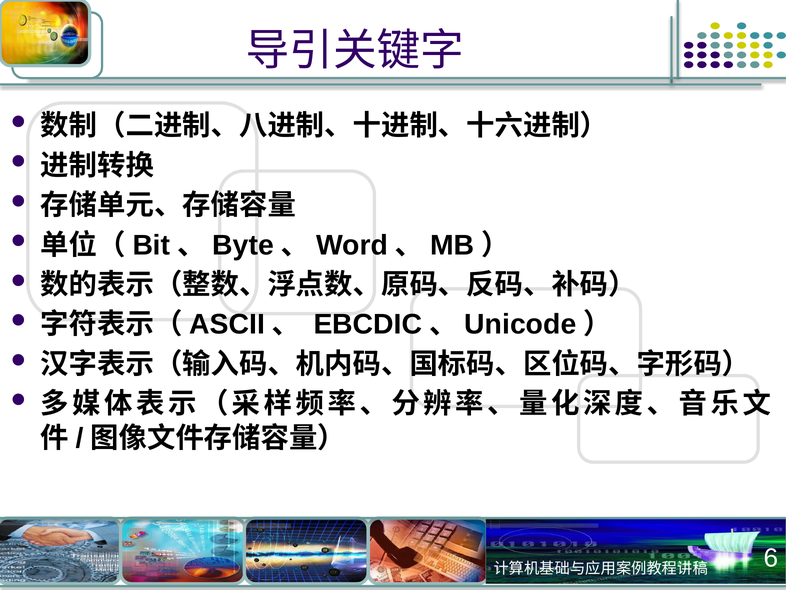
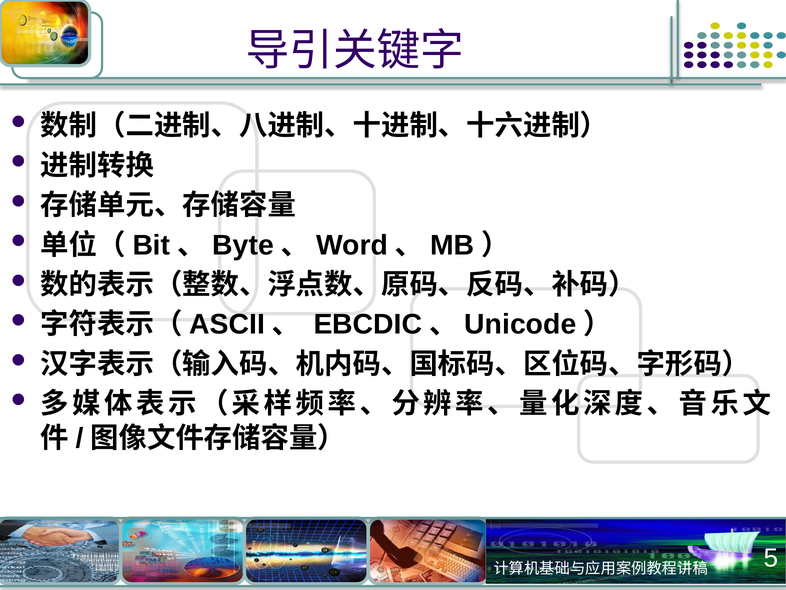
6: 6 -> 5
